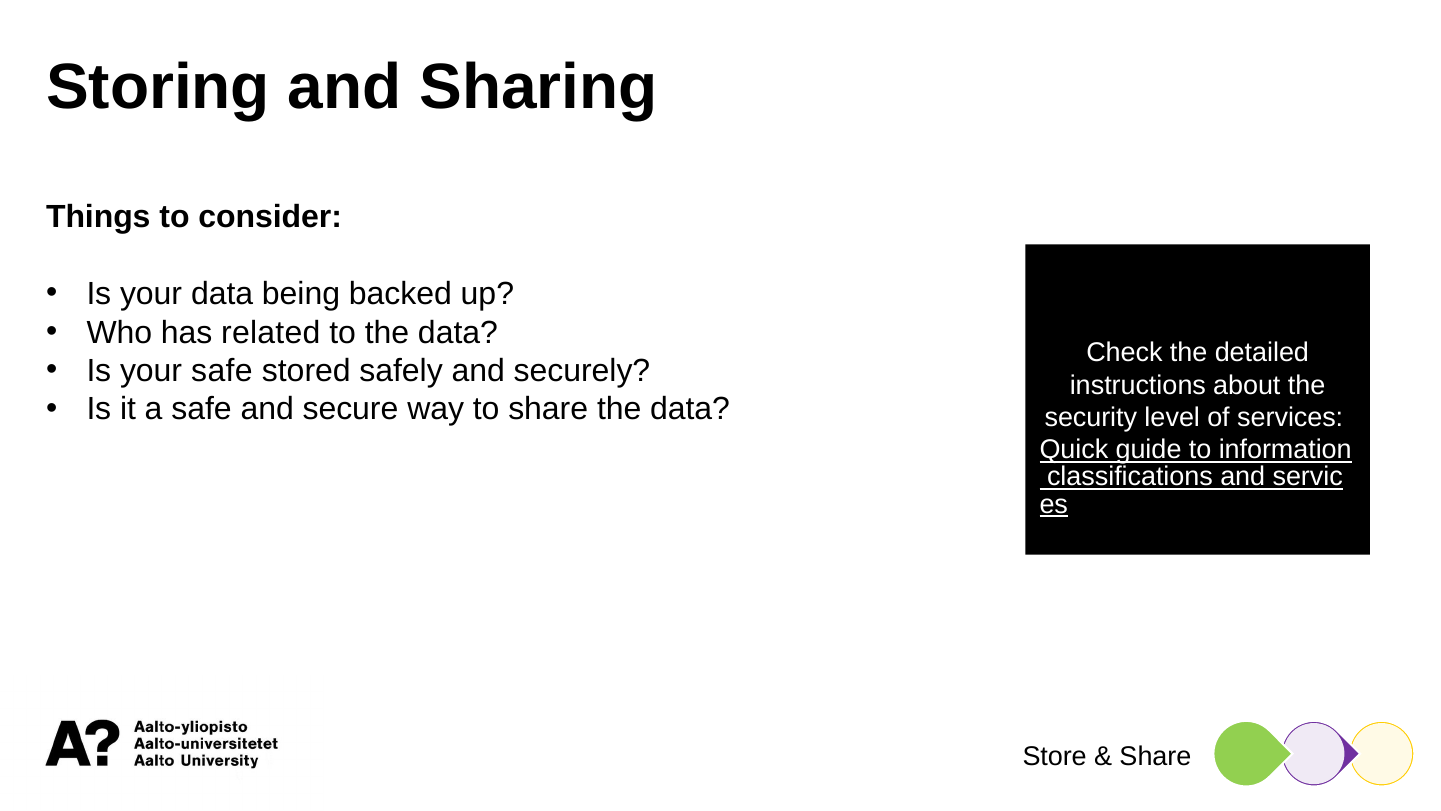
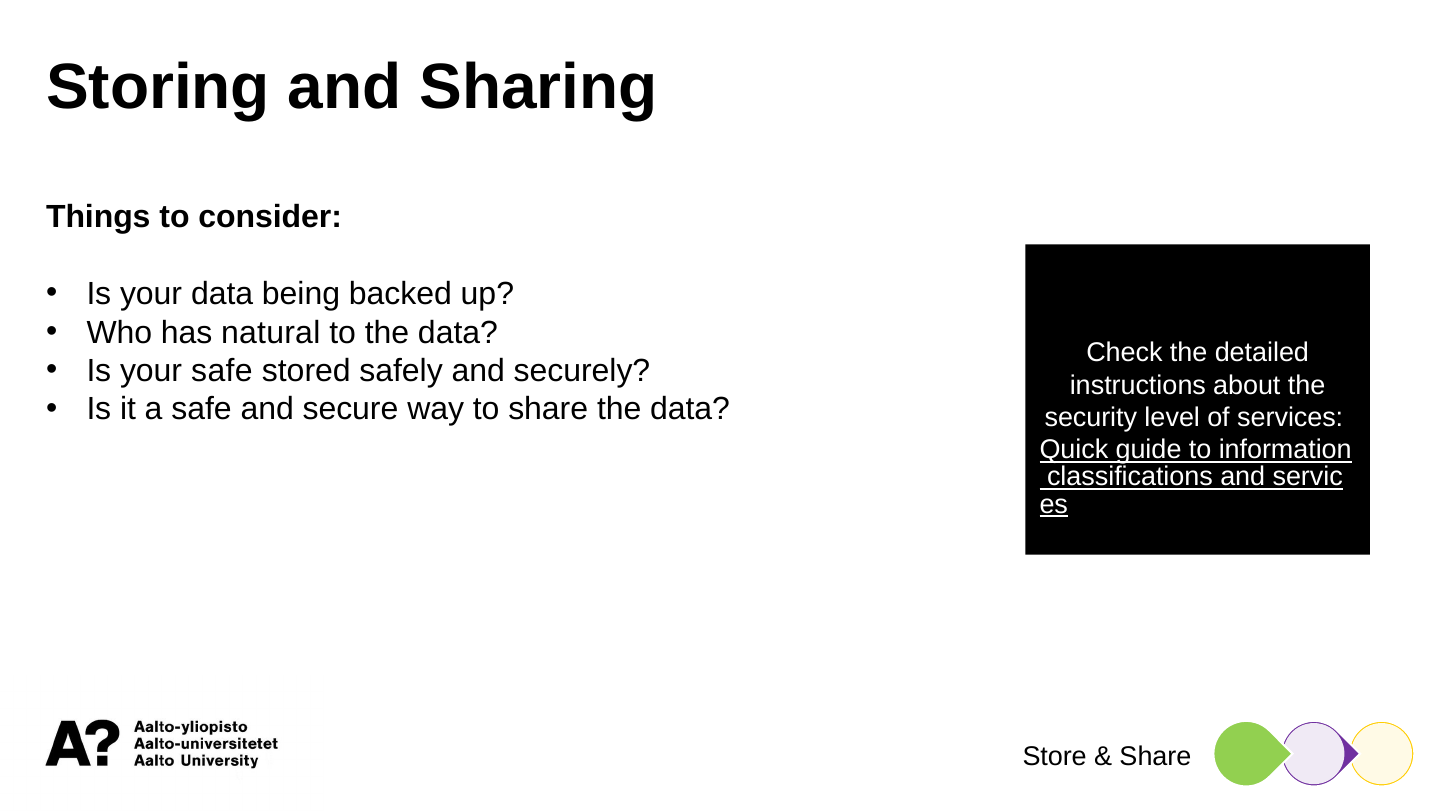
related: related -> natural
